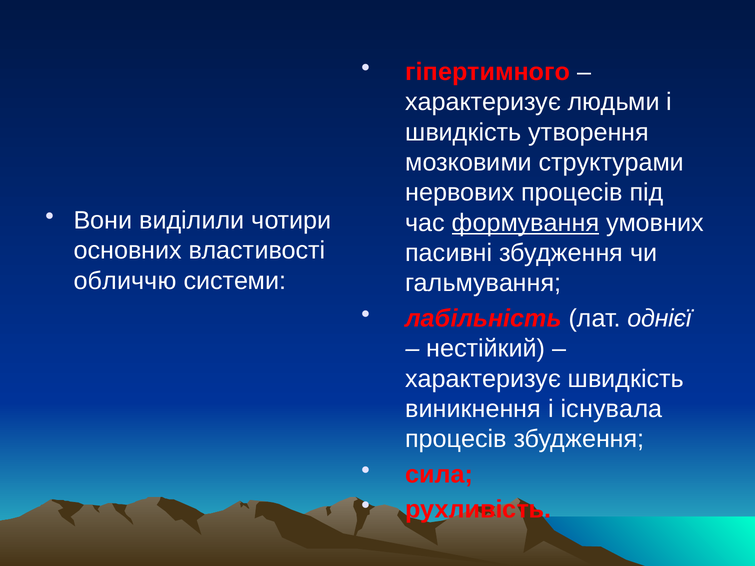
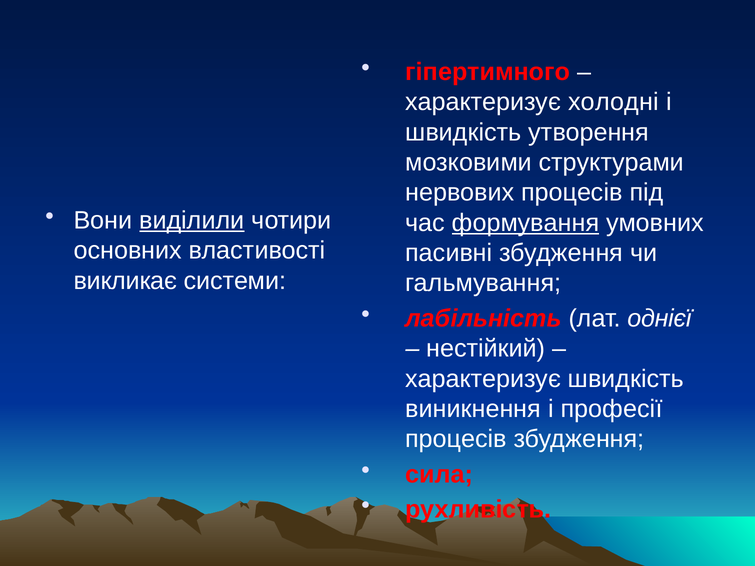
людьми: людьми -> холодні
виділили underline: none -> present
обличчю: обличчю -> викликає
існувала: існувала -> професії
